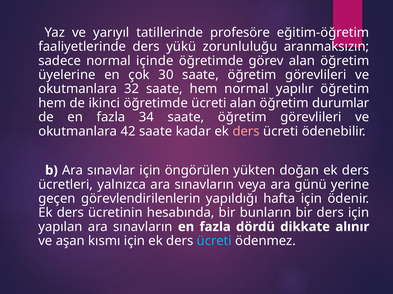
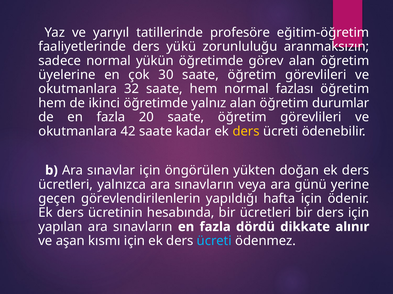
içinde: içinde -> yükün
yapılır: yapılır -> fazlası
öğretimde ücreti: ücreti -> yalnız
34: 34 -> 20
ders at (246, 132) colour: pink -> yellow
bir bunların: bunların -> ücretleri
